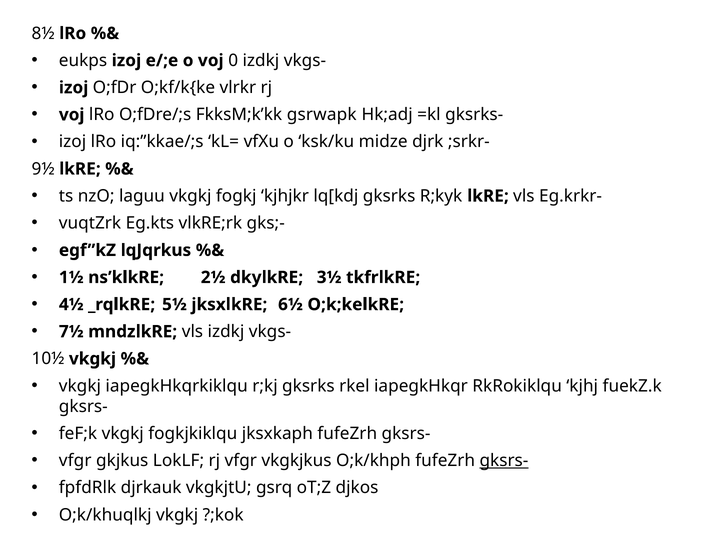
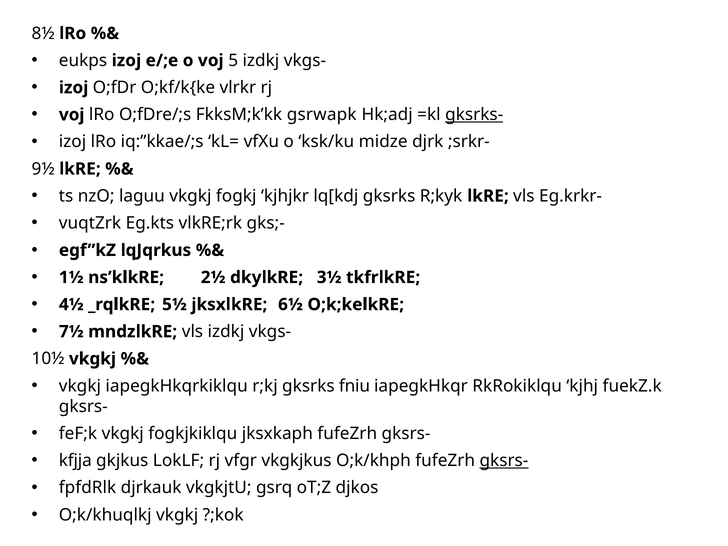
0: 0 -> 5
gksrks- underline: none -> present
rkel: rkel -> fniu
vfgr at (75, 461): vfgr -> kfjja
